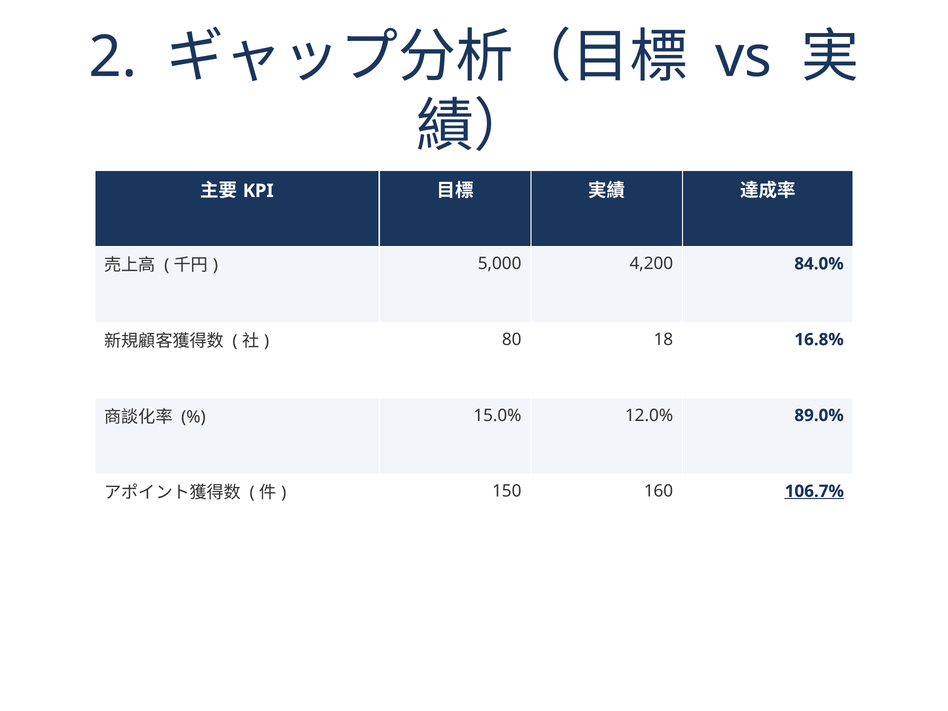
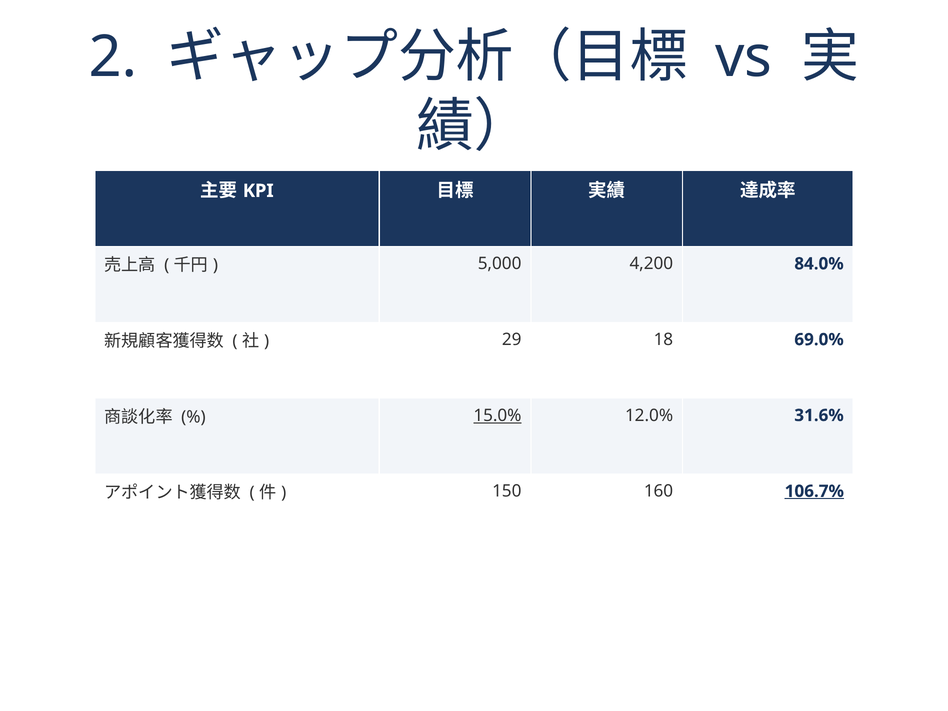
80: 80 -> 29
16.8%: 16.8% -> 69.0%
15.0% underline: none -> present
89.0%: 89.0% -> 31.6%
